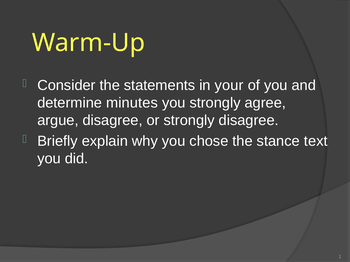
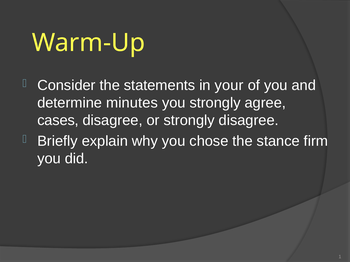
argue: argue -> cases
text: text -> firm
